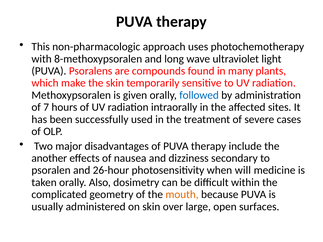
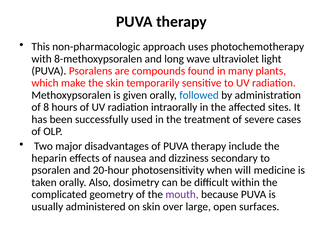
7: 7 -> 8
another: another -> heparin
26-hour: 26-hour -> 20-hour
mouth colour: orange -> purple
